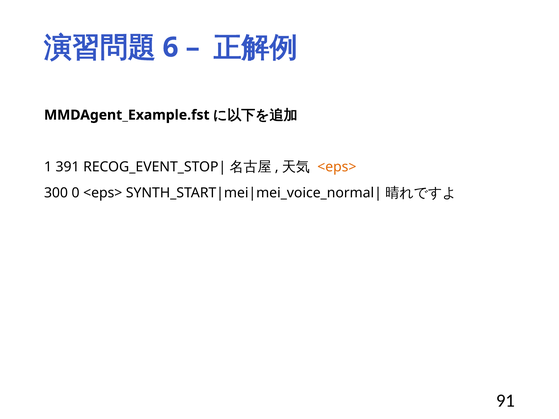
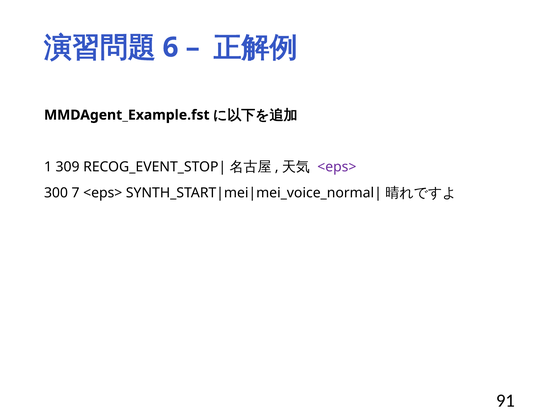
391: 391 -> 309
<eps> at (337, 167) colour: orange -> purple
0: 0 -> 7
